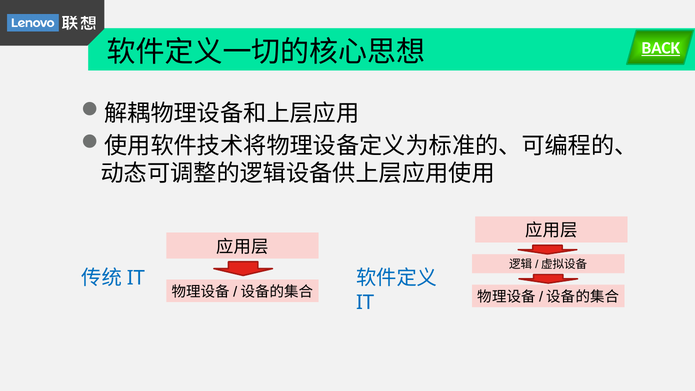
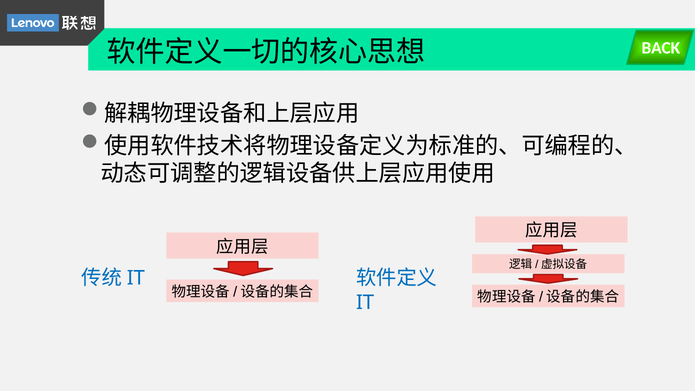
BACK underline: present -> none
